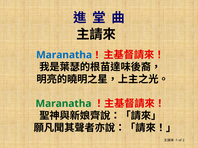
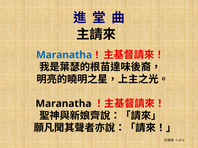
Maranatha at (63, 104) colour: green -> black
